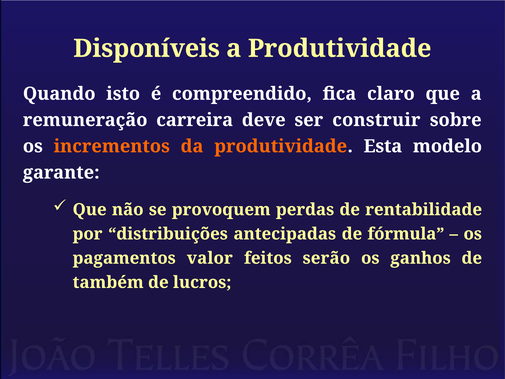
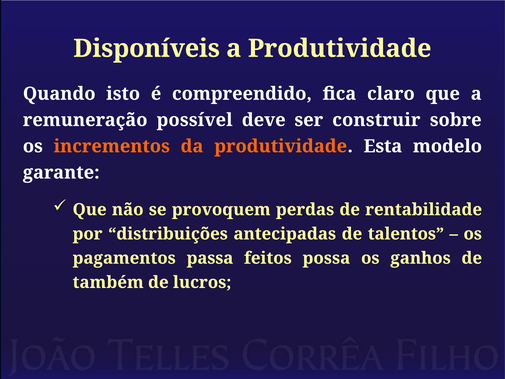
carreira: carreira -> possível
fórmula: fórmula -> talentos
valor: valor -> passa
serão: serão -> possa
